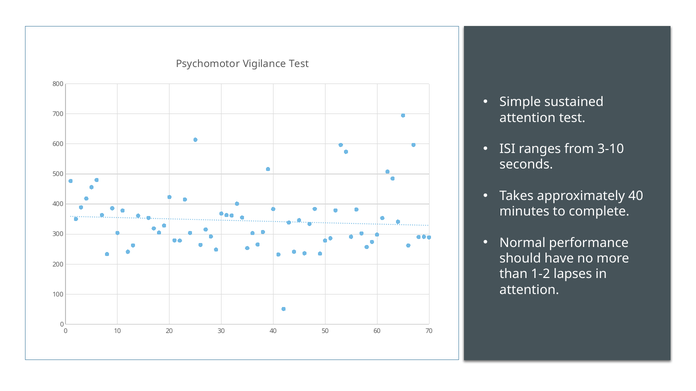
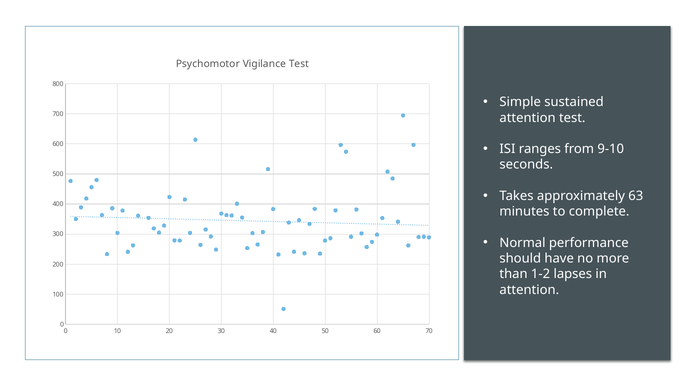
3-10: 3-10 -> 9-10
approximately 40: 40 -> 63
